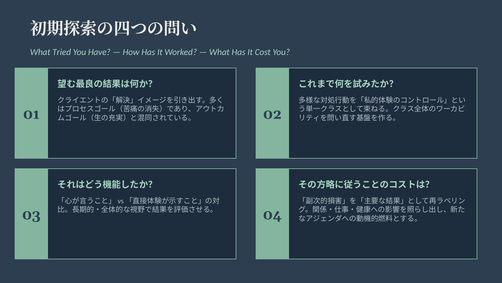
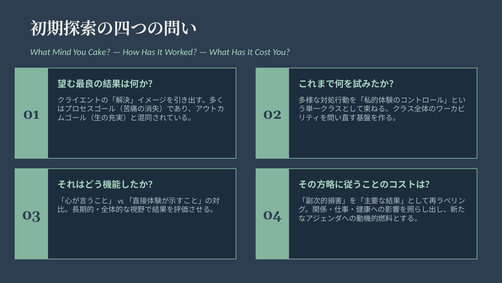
Tried: Tried -> Mind
Have: Have -> Cake
